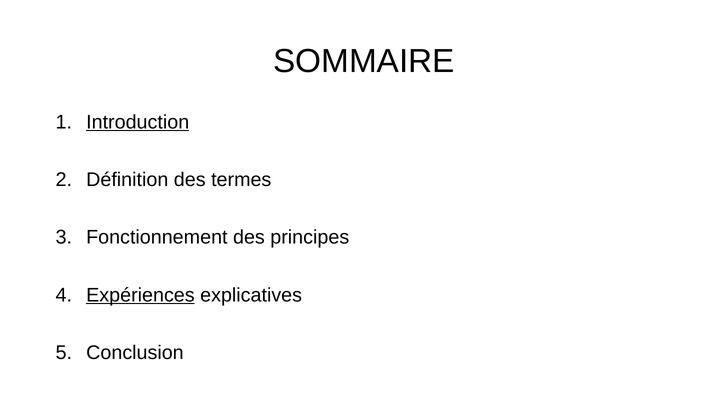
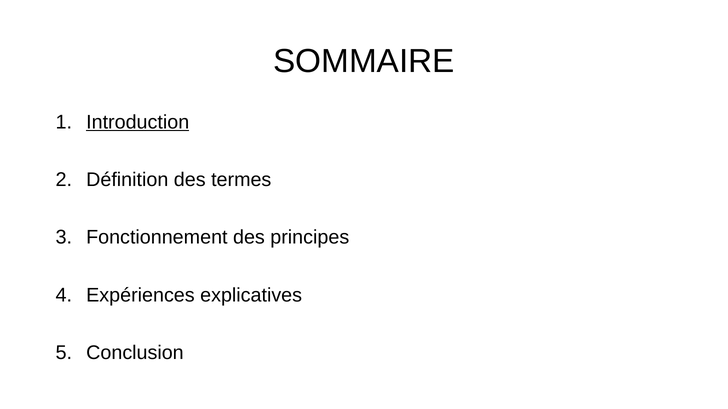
Expériences underline: present -> none
